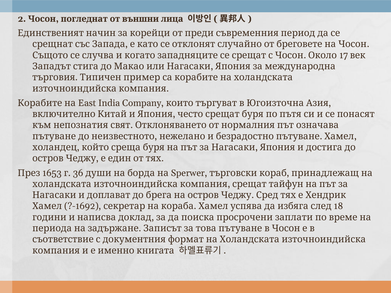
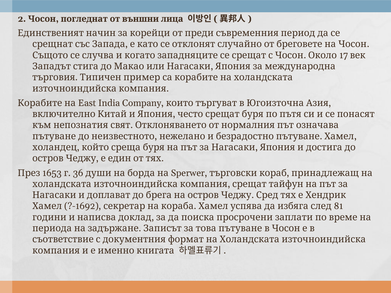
18: 18 -> 81
